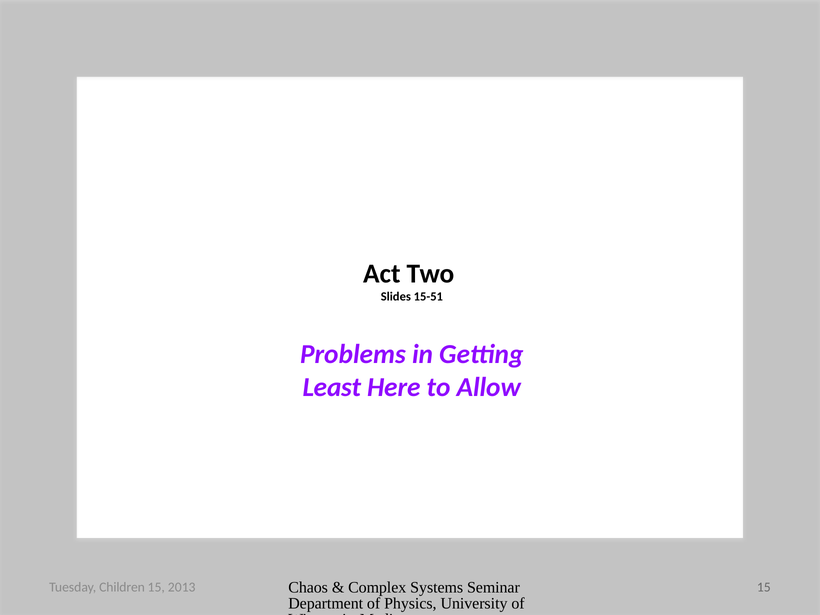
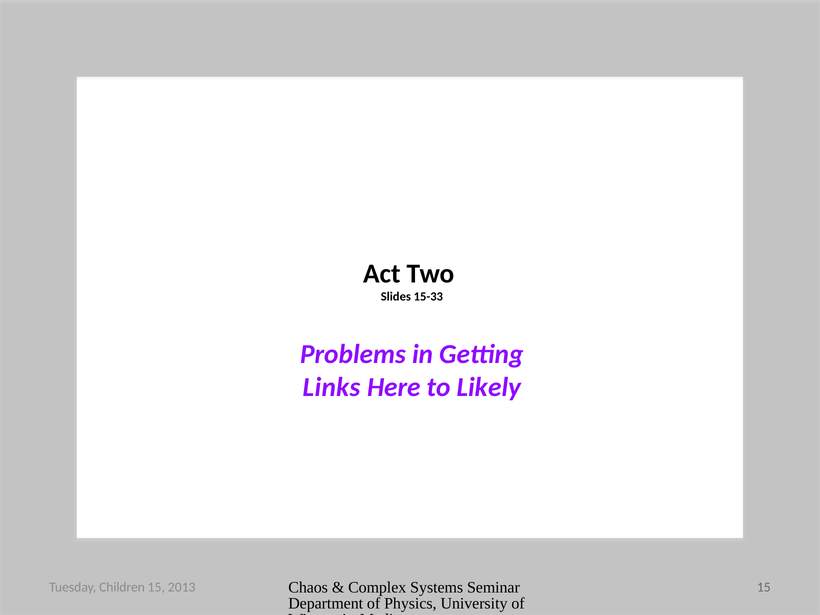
15-51: 15-51 -> 15-33
Least: Least -> Links
Allow: Allow -> Likely
